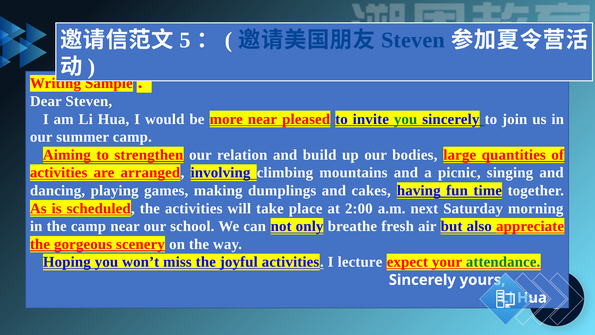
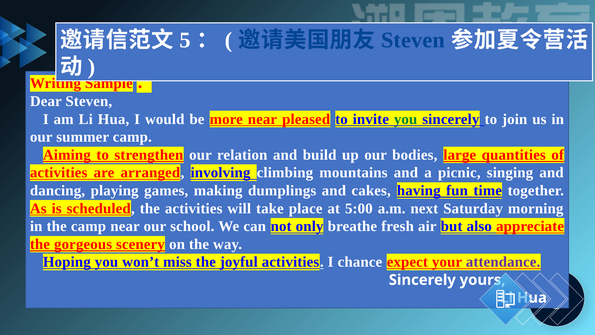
2:00: 2:00 -> 5:00
lecture: lecture -> chance
attendance colour: green -> purple
